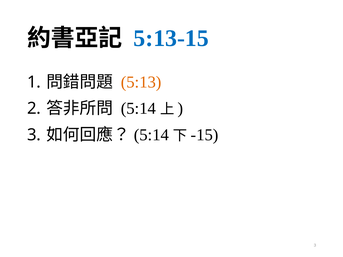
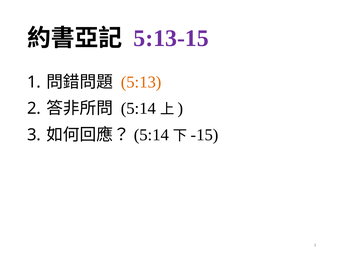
5:13-15 colour: blue -> purple
